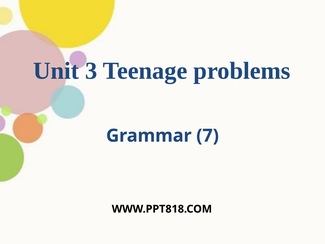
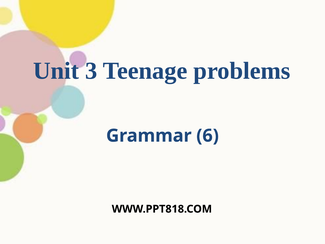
7: 7 -> 6
